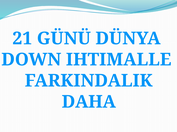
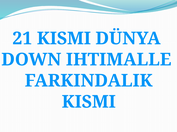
21 GÜNÜ: GÜNÜ -> KISMI
DAHA at (89, 102): DAHA -> KISMI
